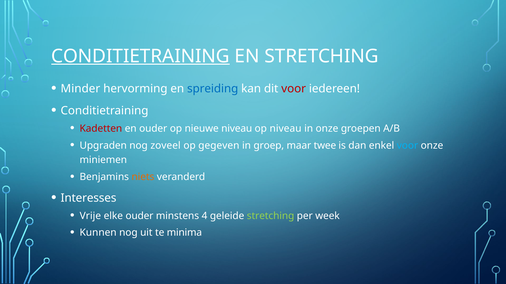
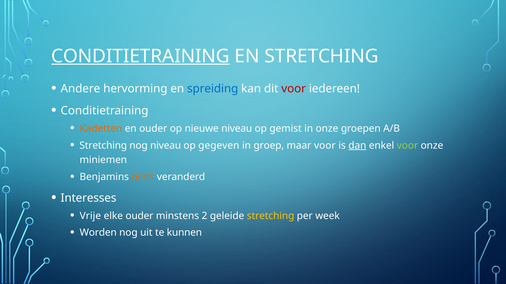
Minder: Minder -> Andere
Kadetten colour: red -> orange
op niveau: niveau -> gemist
Upgraden at (103, 146): Upgraden -> Stretching
nog zoveel: zoveel -> niveau
maar twee: twee -> voor
dan underline: none -> present
voor at (407, 146) colour: light blue -> light green
4: 4 -> 2
stretching at (271, 216) colour: light green -> yellow
Kunnen: Kunnen -> Worden
minima: minima -> kunnen
